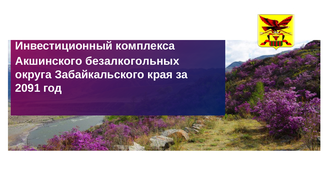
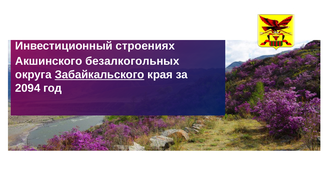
комплекса: комплекса -> строениях
Забайкальского underline: none -> present
2091: 2091 -> 2094
